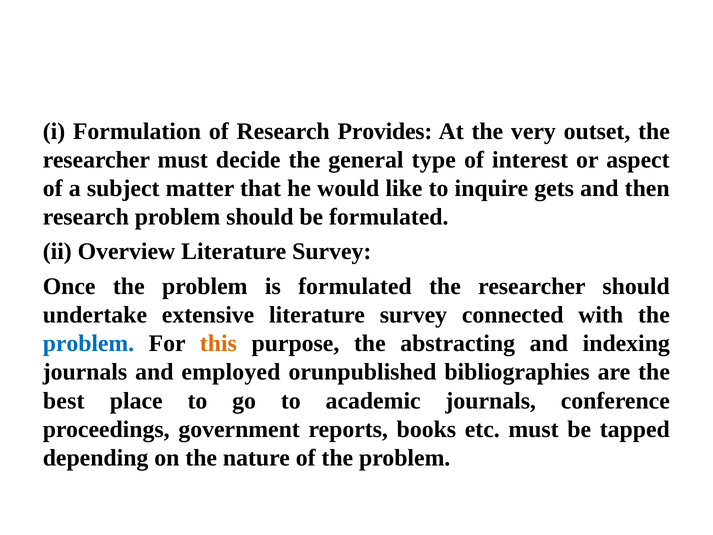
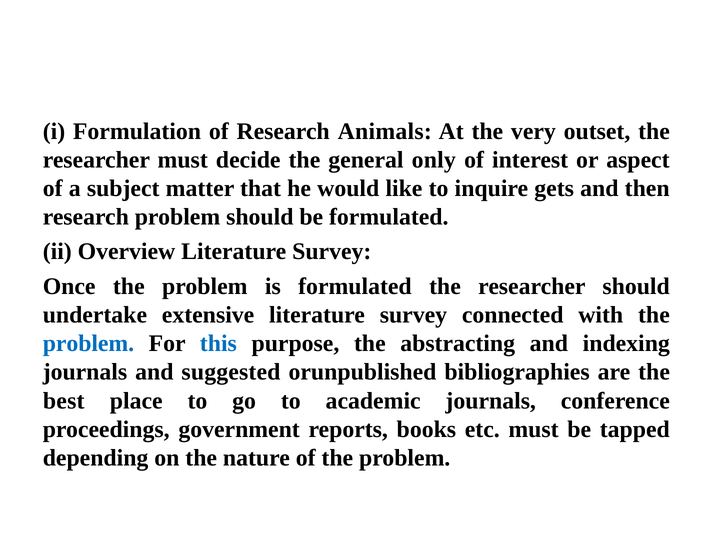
Provides: Provides -> Animals
type: type -> only
this colour: orange -> blue
employed: employed -> suggested
